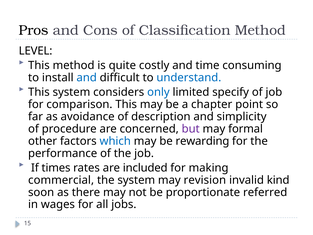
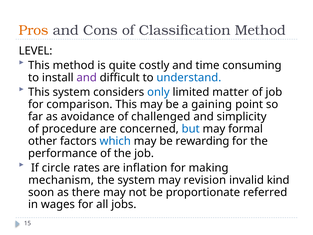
Pros colour: black -> orange
and at (87, 78) colour: blue -> purple
specify: specify -> matter
chapter: chapter -> gaining
description: description -> challenged
but colour: purple -> blue
times: times -> circle
included: included -> inflation
commercial: commercial -> mechanism
